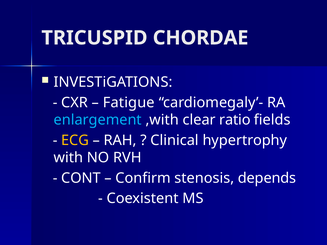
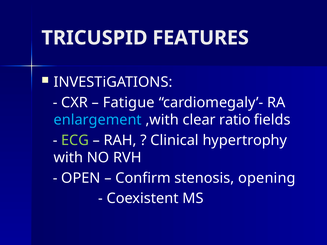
CHORDAE: CHORDAE -> FEATURES
ECG colour: yellow -> light green
CONT: CONT -> OPEN
depends: depends -> opening
